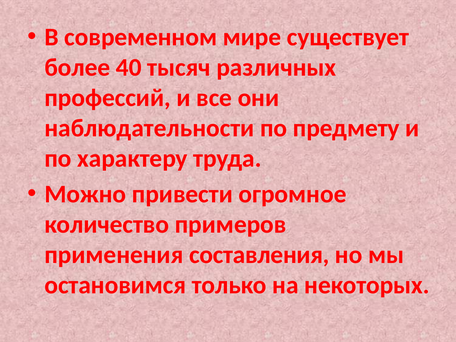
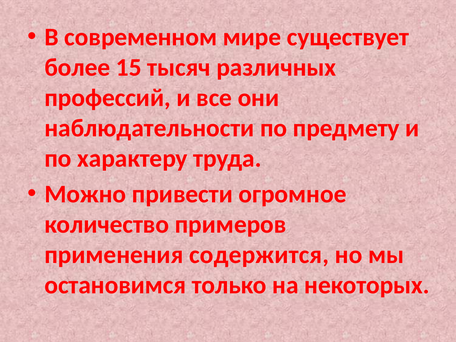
40: 40 -> 15
составления: составления -> содержится
